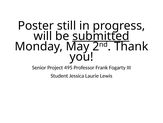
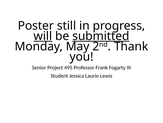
will underline: none -> present
